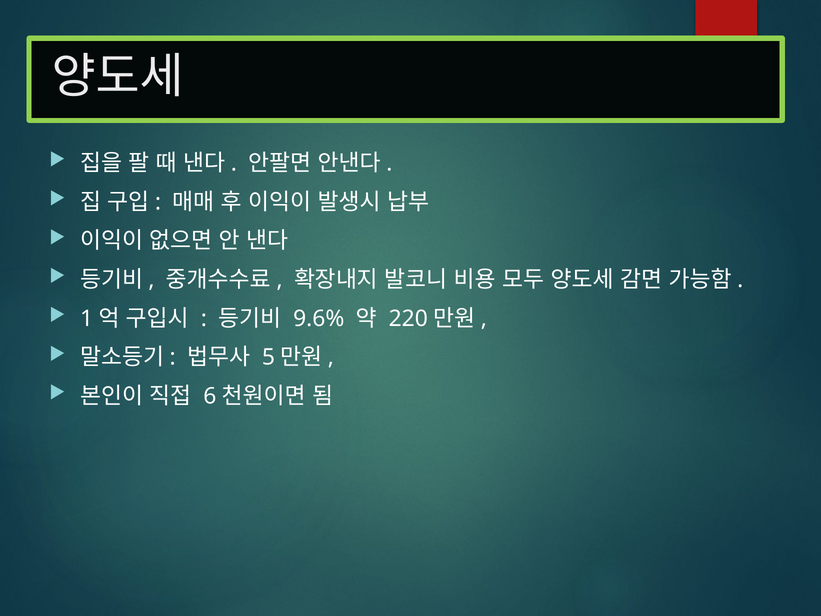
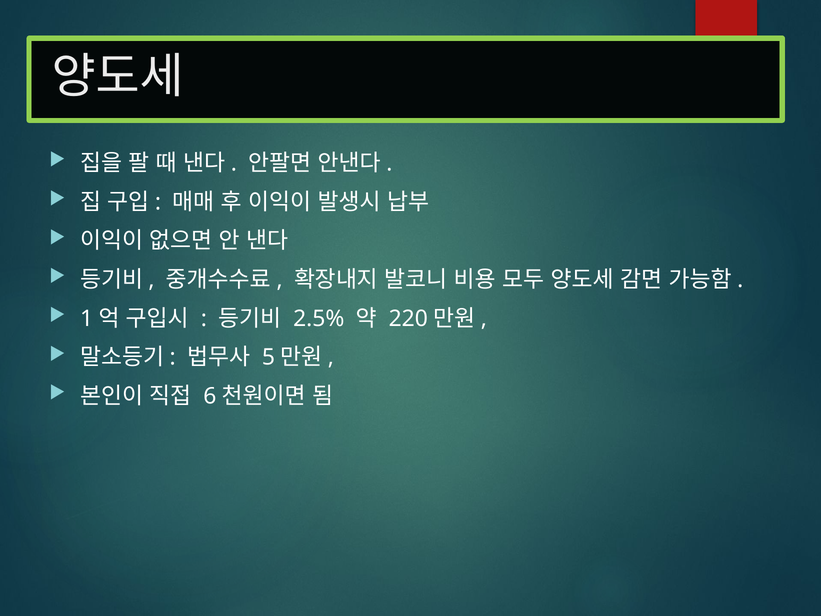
9.6%: 9.6% -> 2.5%
